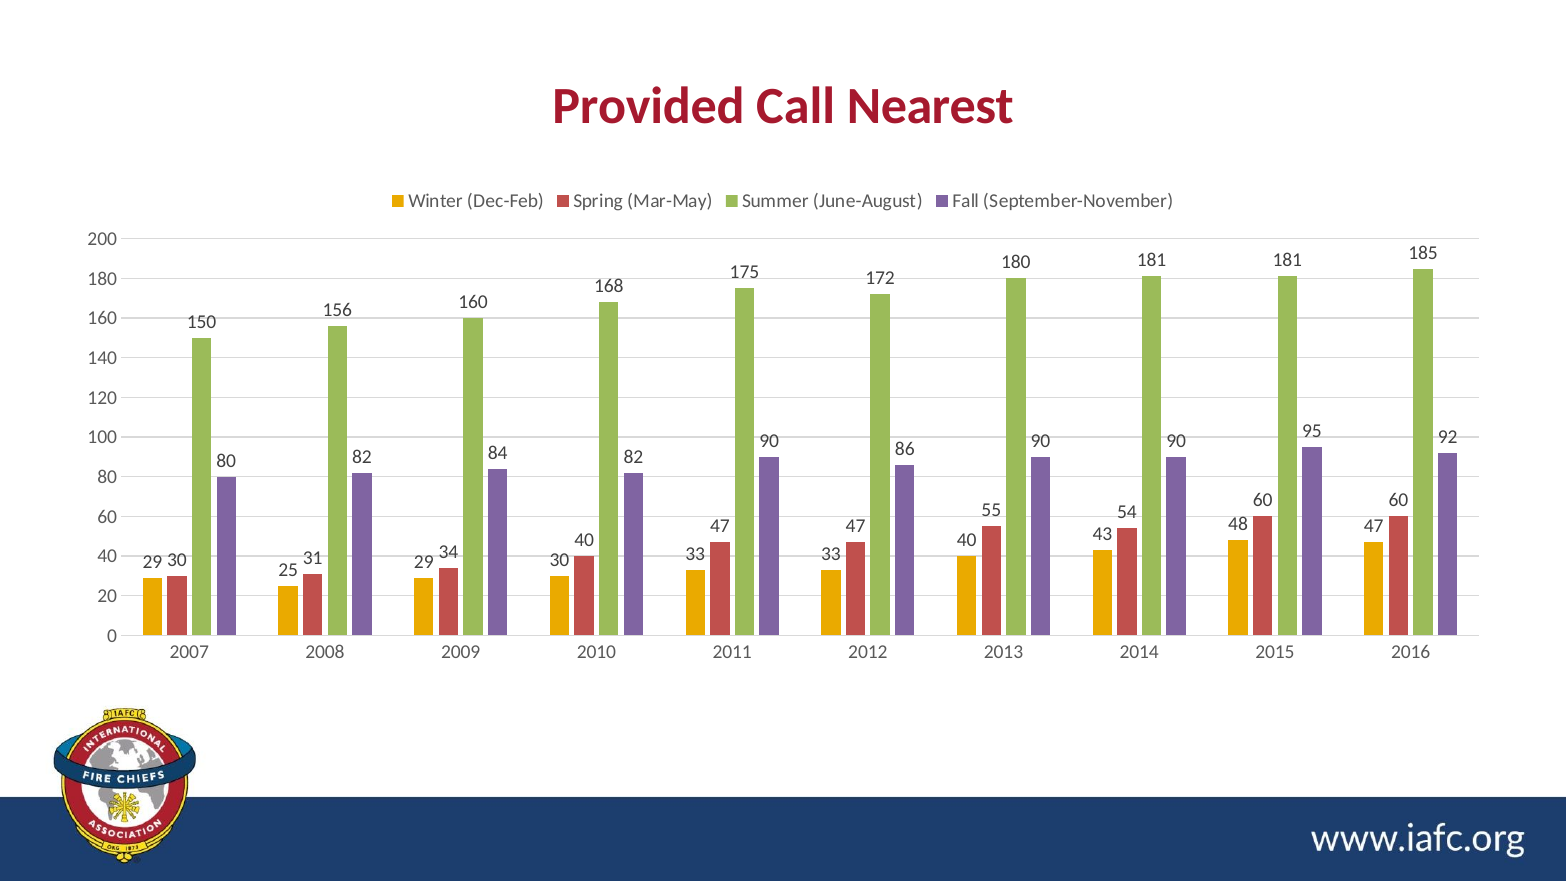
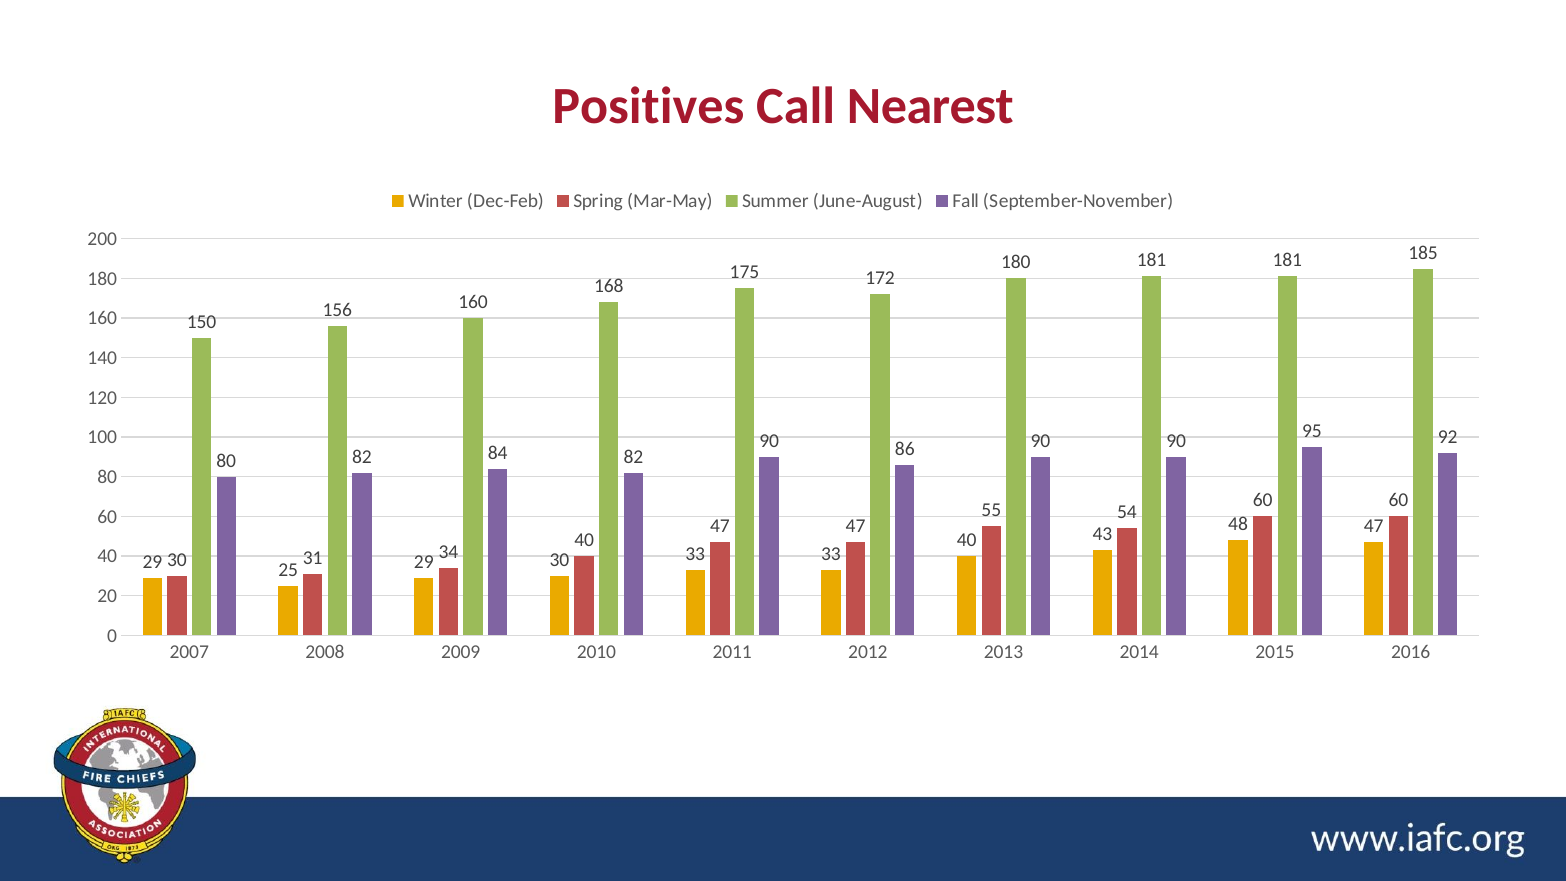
Provided: Provided -> Positives
